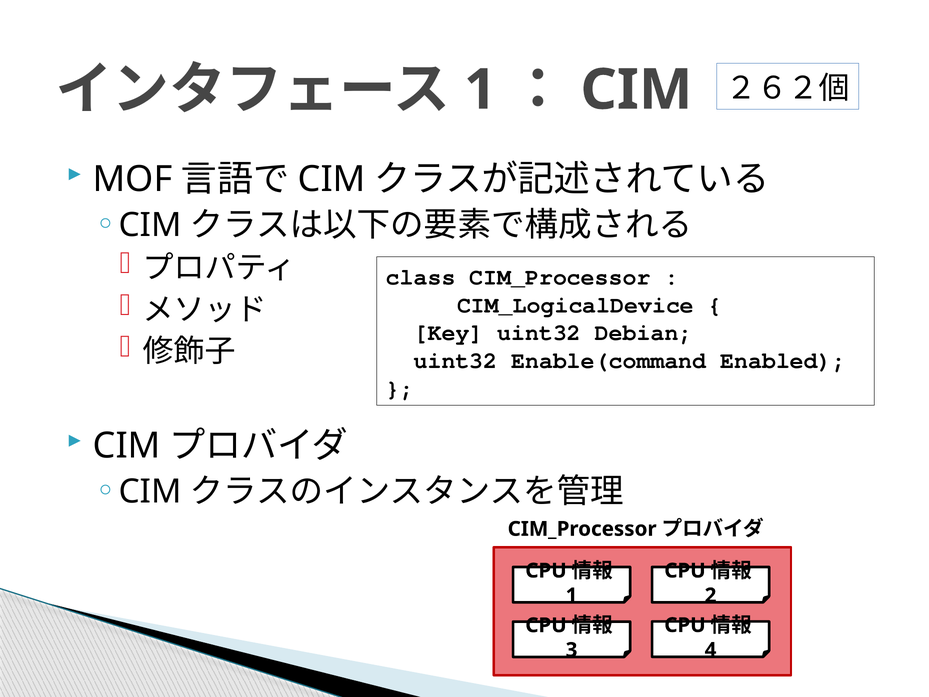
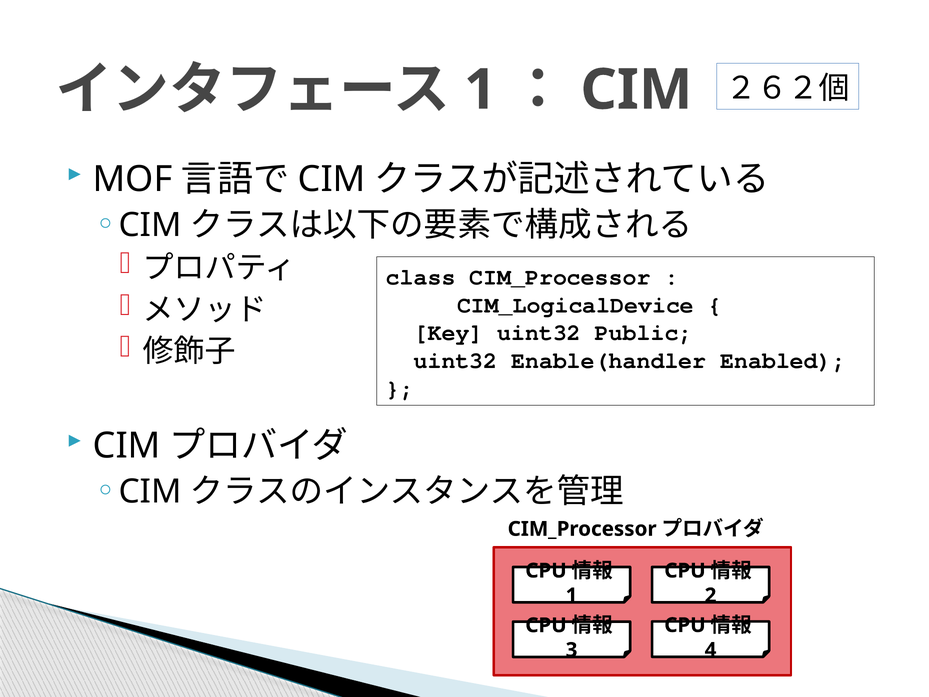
Debian: Debian -> Public
Enable(command: Enable(command -> Enable(handler
